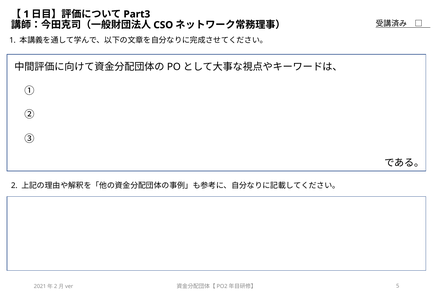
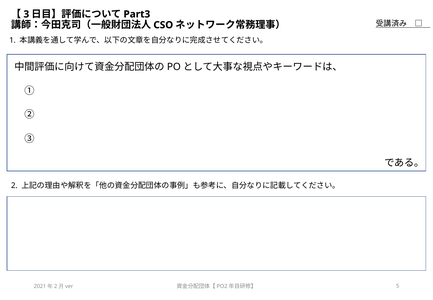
1 at (26, 14): 1 -> 3
